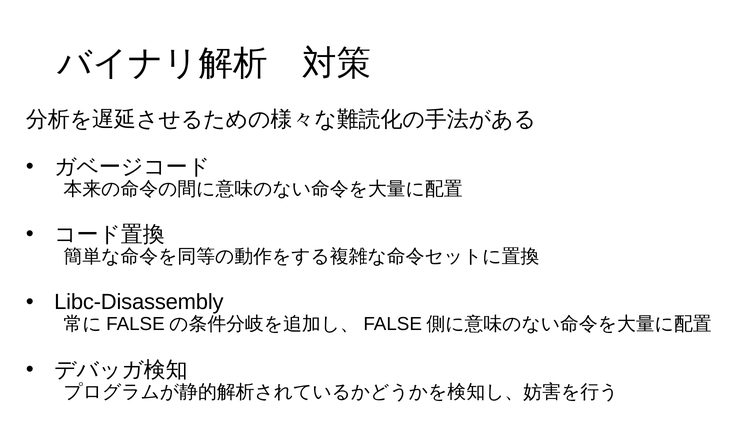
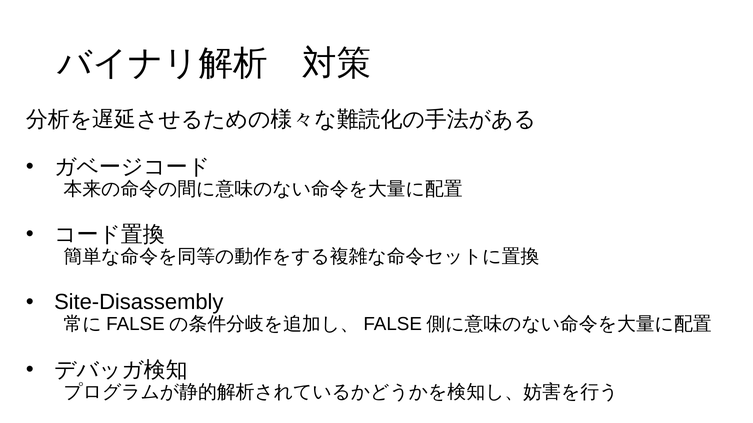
Libc-Disassembly: Libc-Disassembly -> Site-Disassembly
